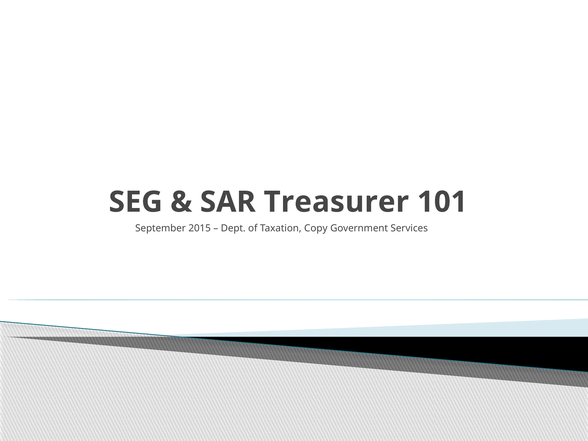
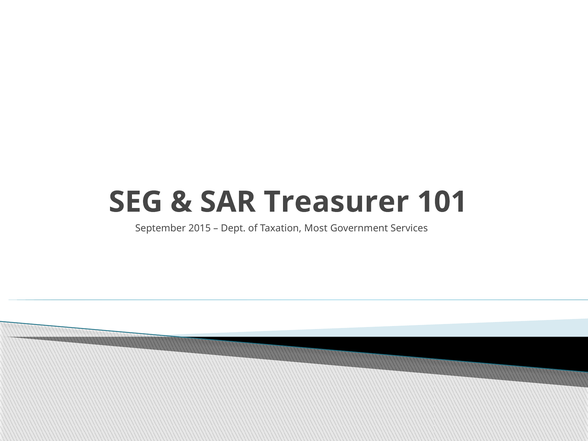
Copy: Copy -> Most
